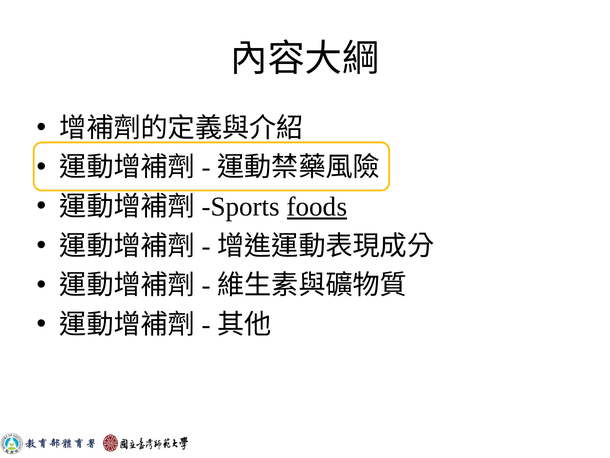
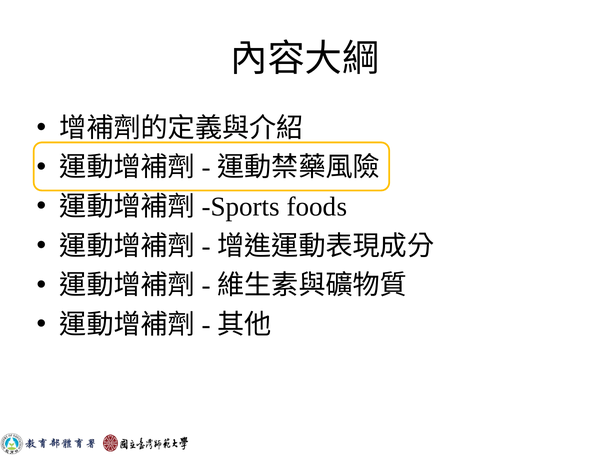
foods underline: present -> none
